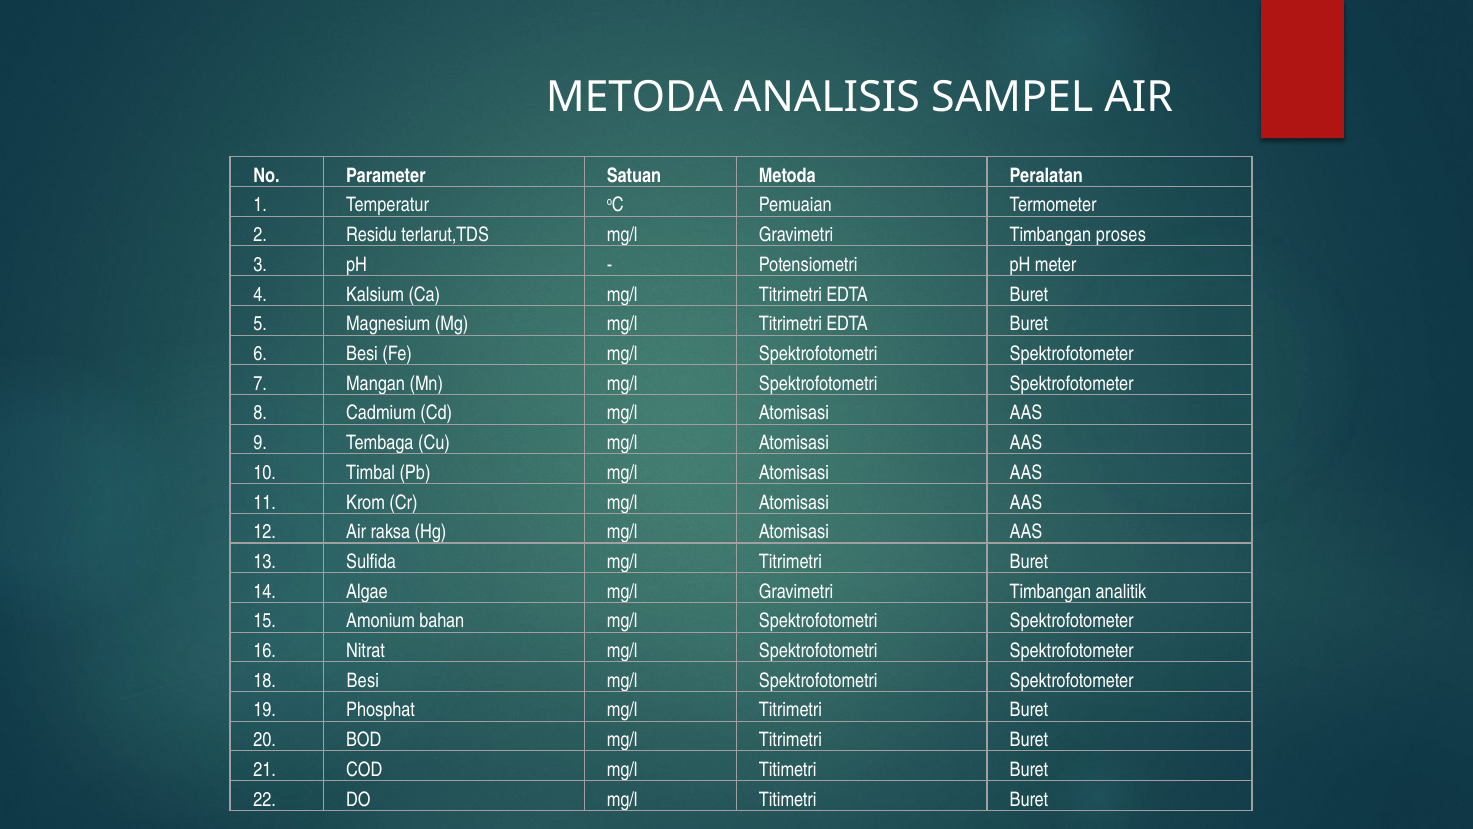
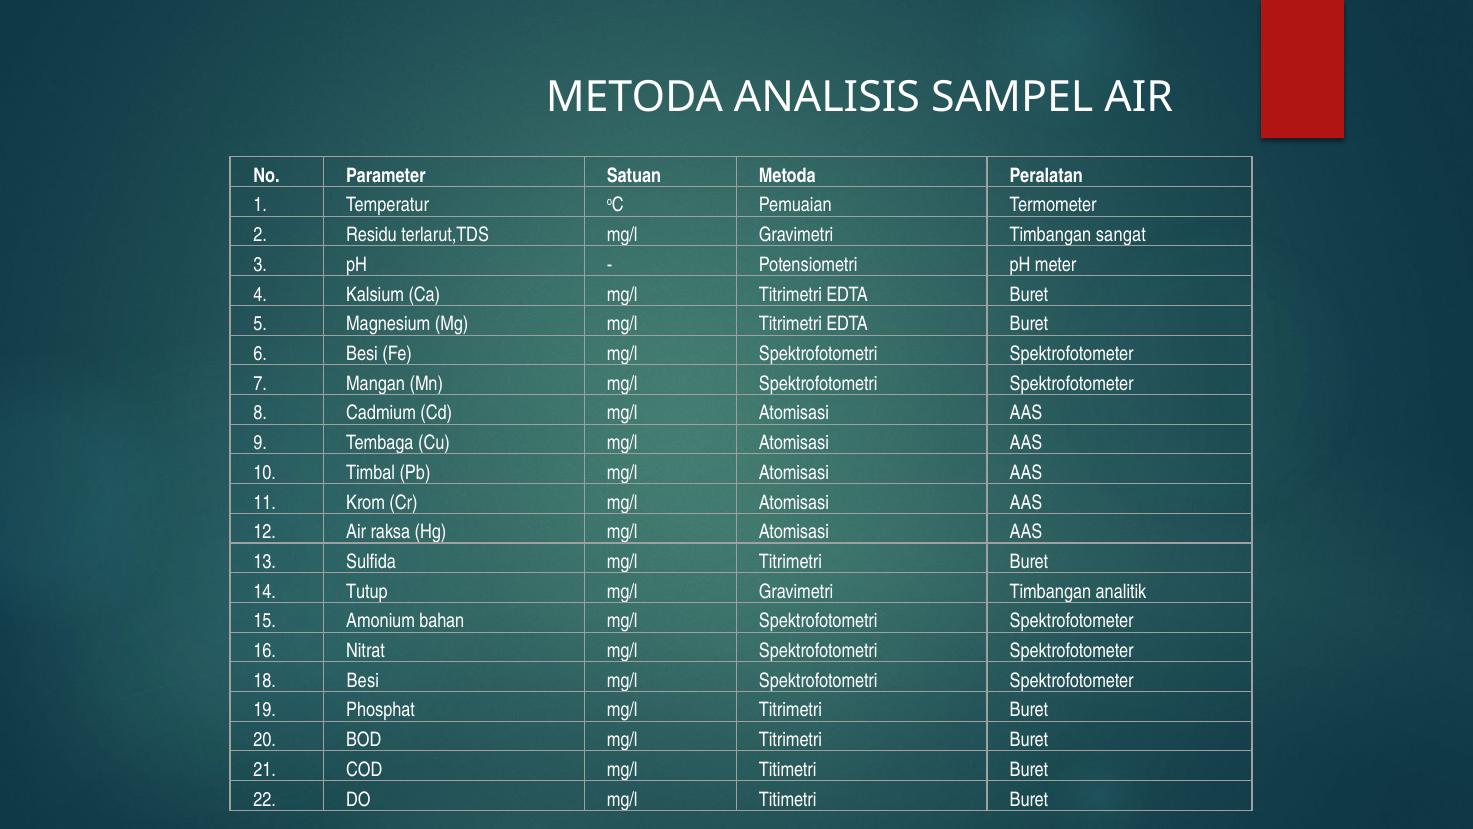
proses: proses -> sangat
Algae: Algae -> Tutup
